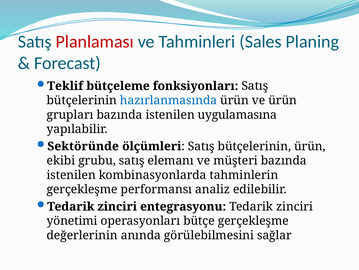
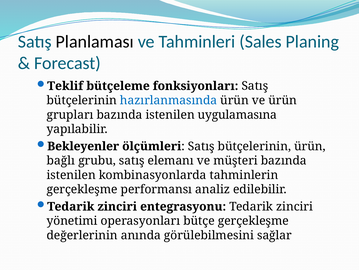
Planlaması colour: red -> black
Sektöründe: Sektöründe -> Bekleyenler
ekibi: ekibi -> bağlı
